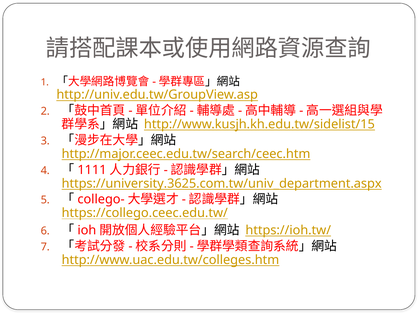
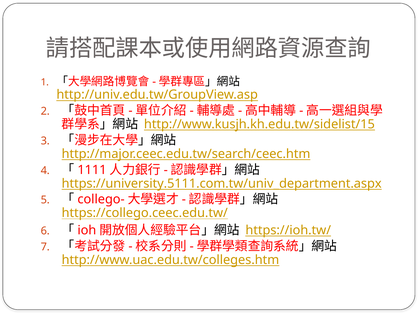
https://university.3625.com.tw/univ_department.aspx: https://university.3625.com.tw/univ_department.aspx -> https://university.5111.com.tw/univ_department.aspx
